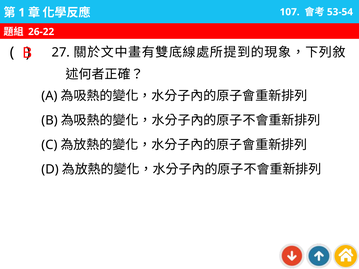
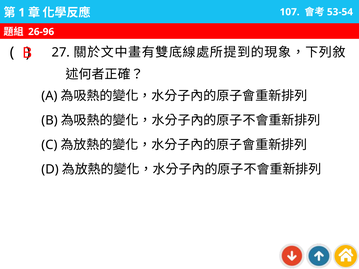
26-22: 26-22 -> 26-96
